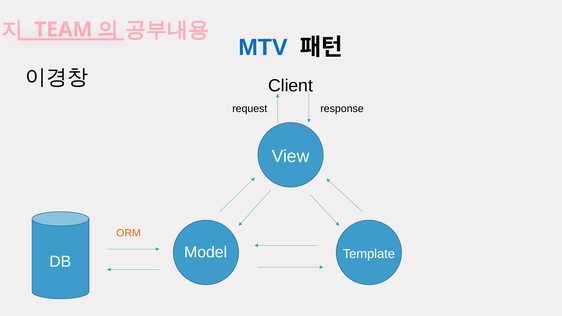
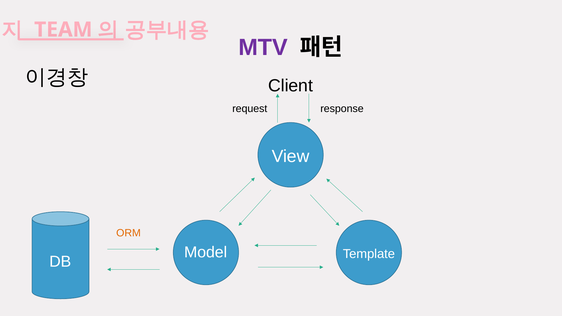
MTV colour: blue -> purple
